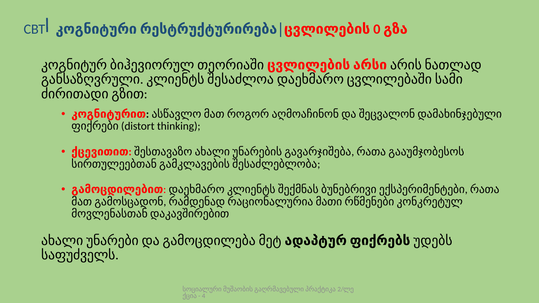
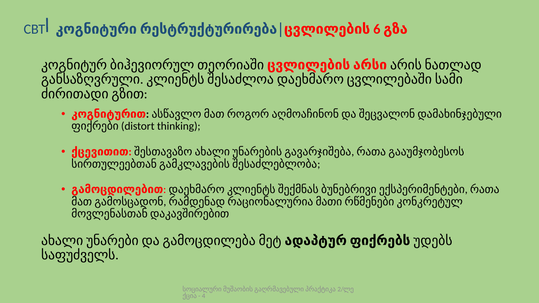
0: 0 -> 6
